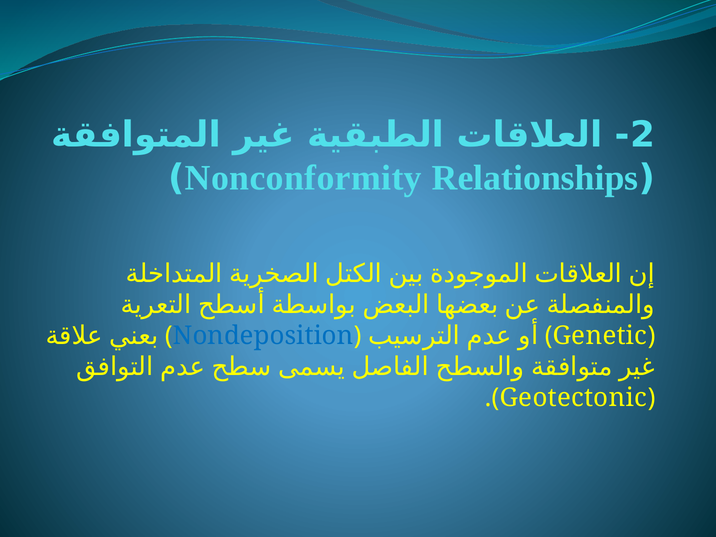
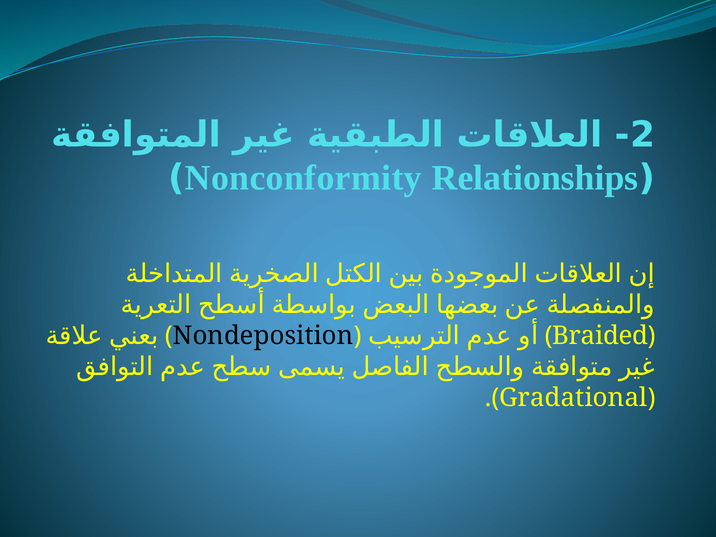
Nondeposition colour: blue -> black
Genetic: Genetic -> Braided
Geotectonic: Geotectonic -> Gradational
